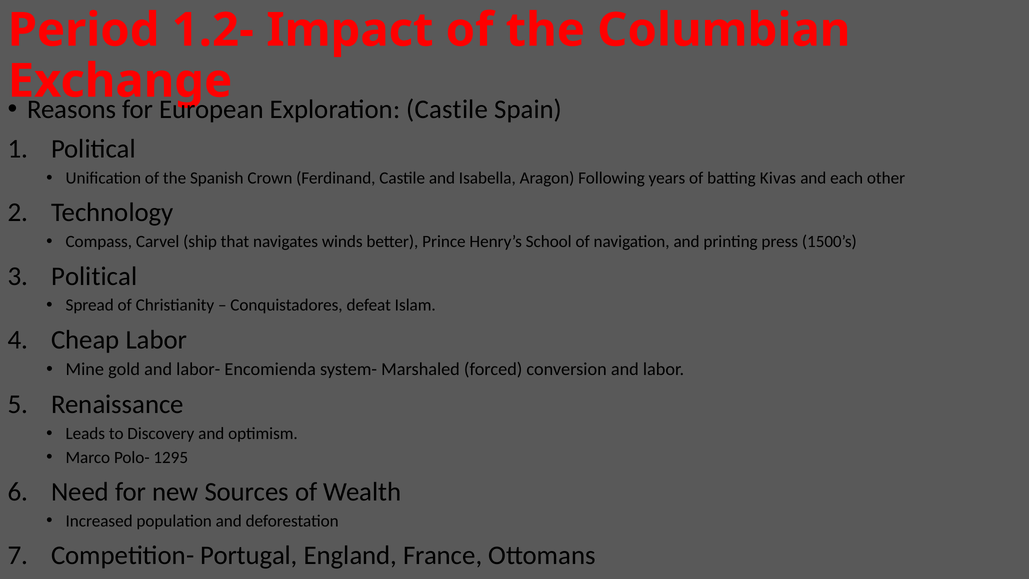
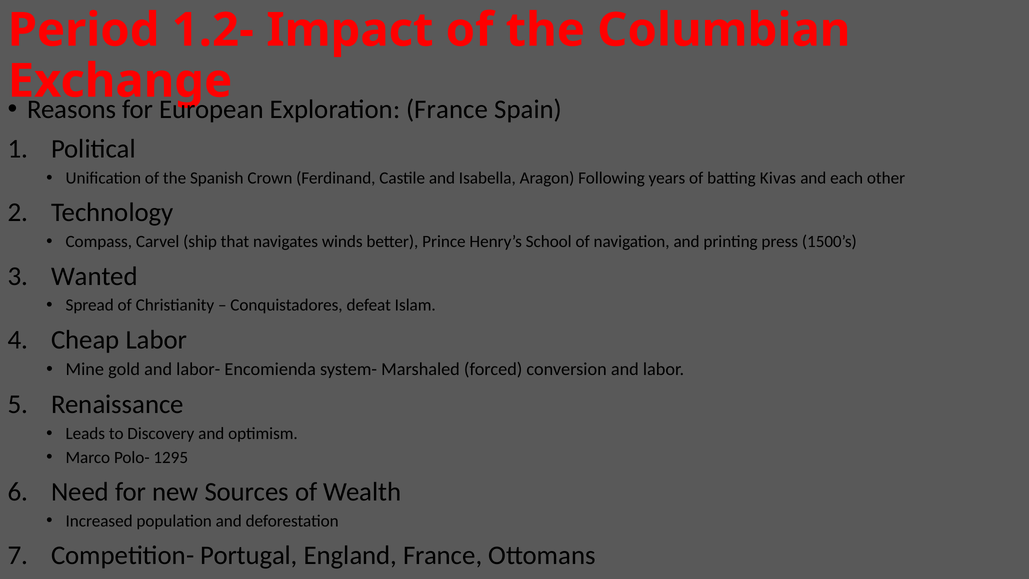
Exploration Castile: Castile -> France
Political at (94, 276): Political -> Wanted
